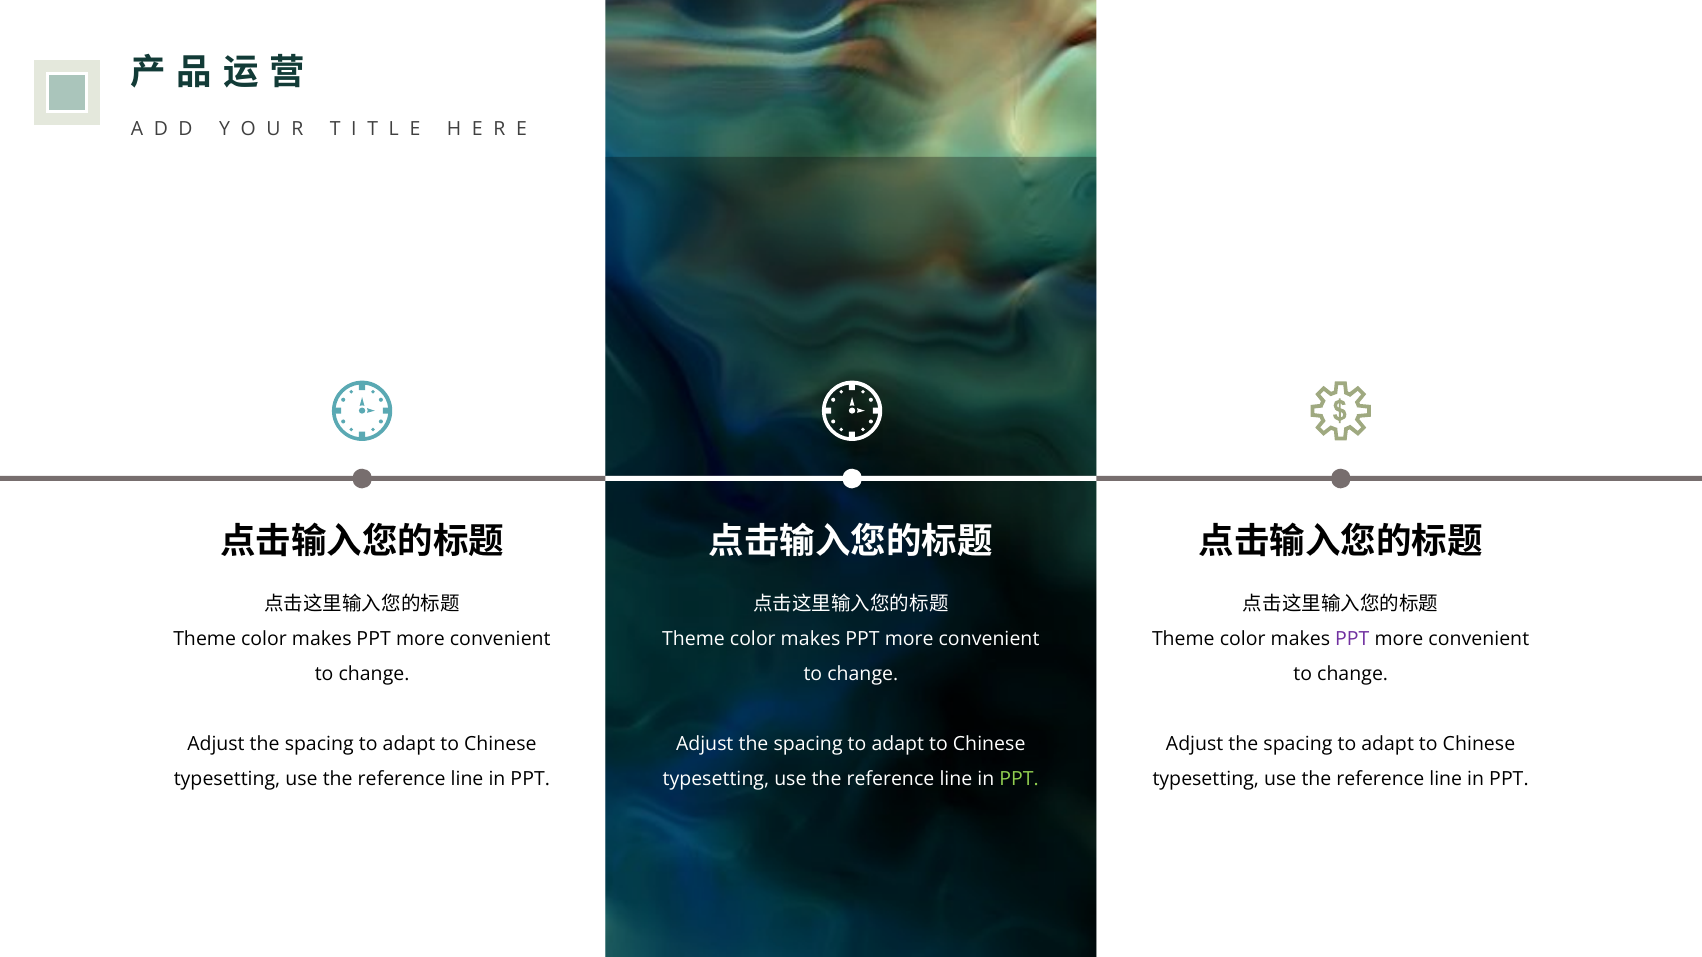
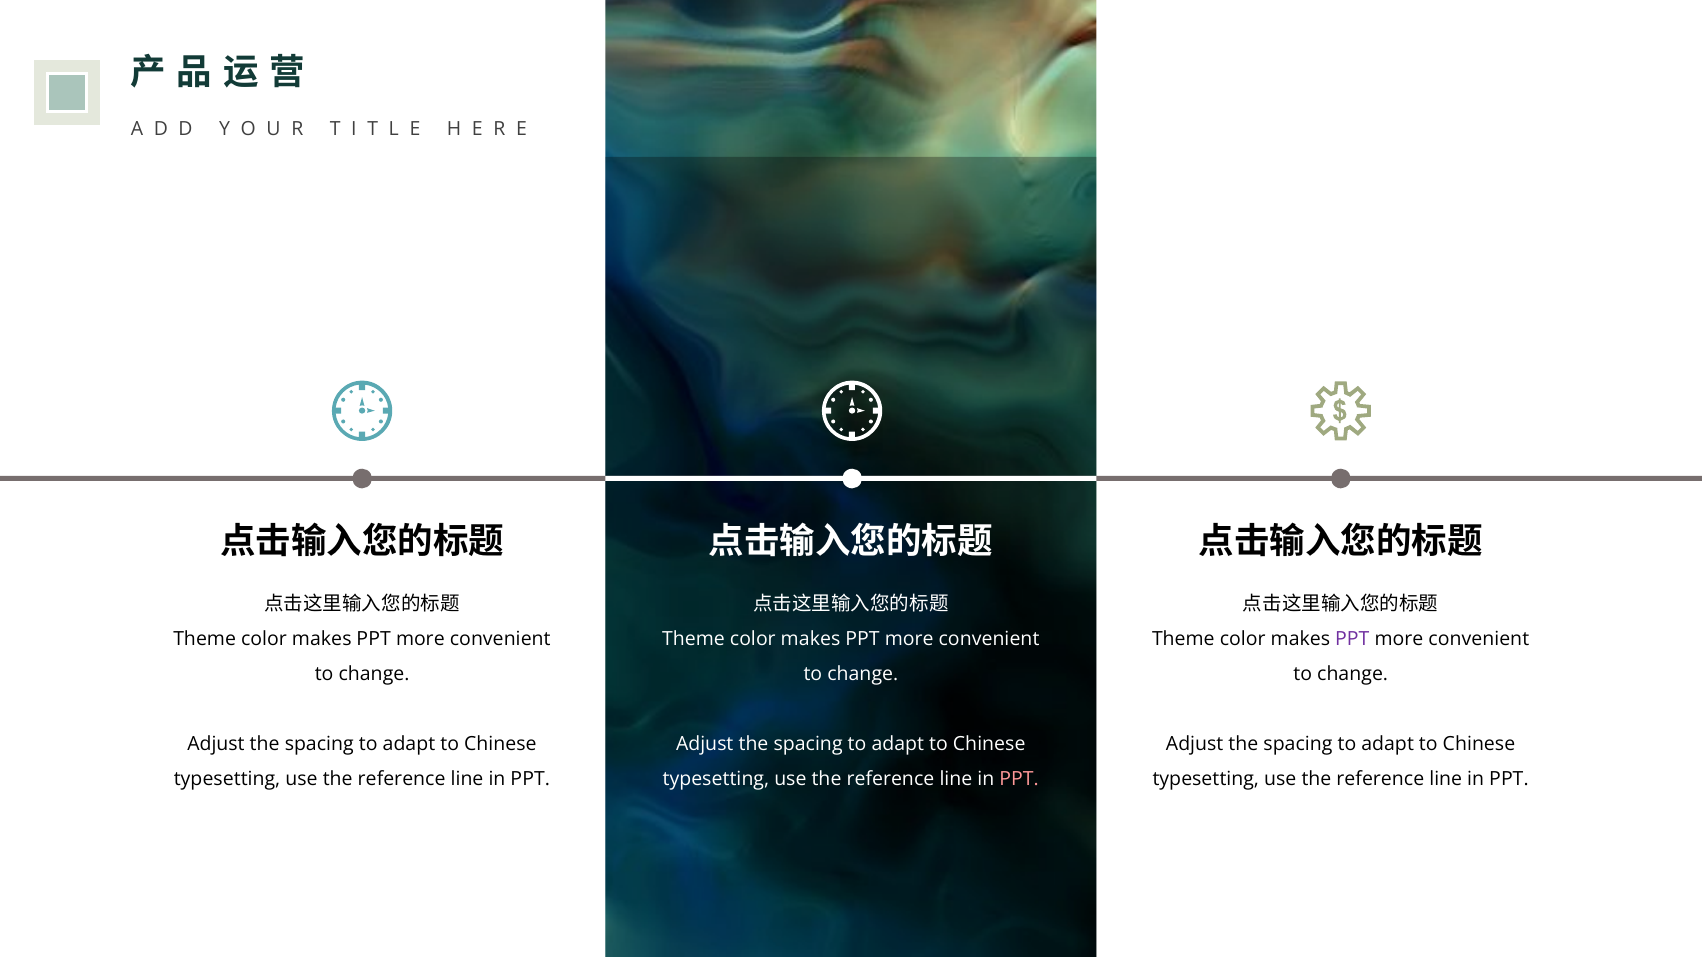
PPT at (1019, 780) colour: light green -> pink
